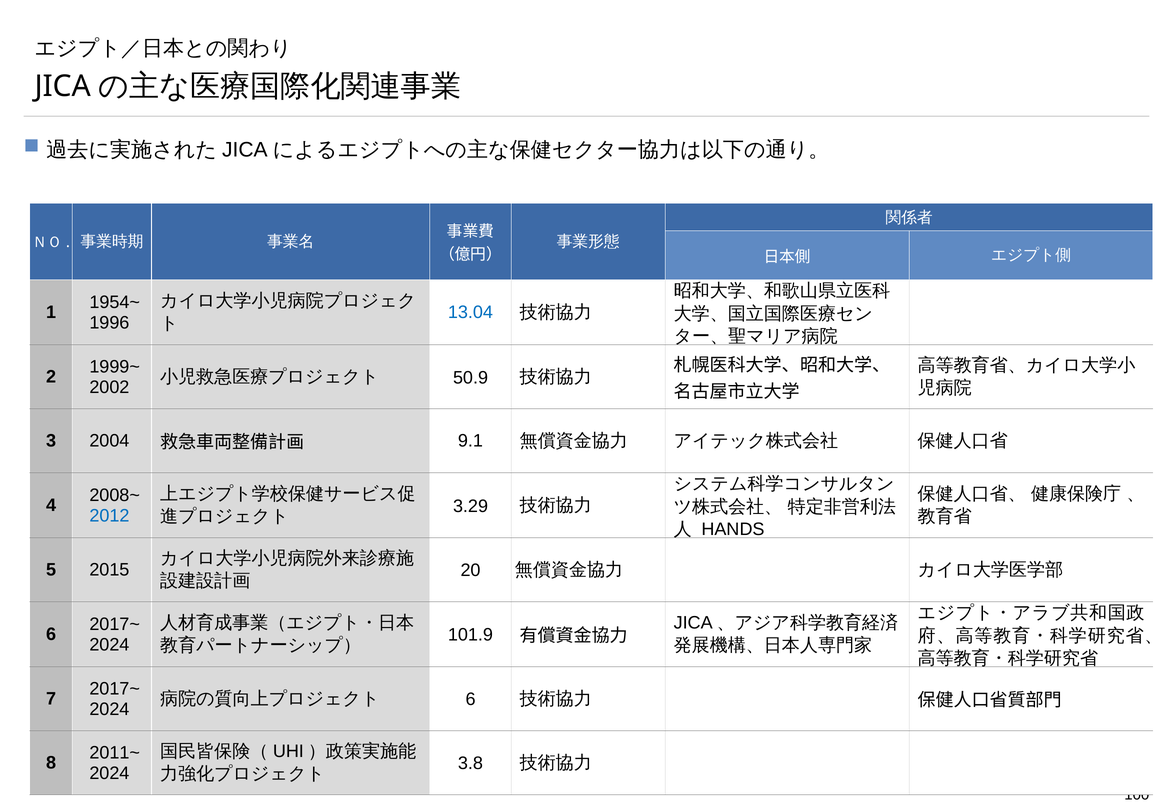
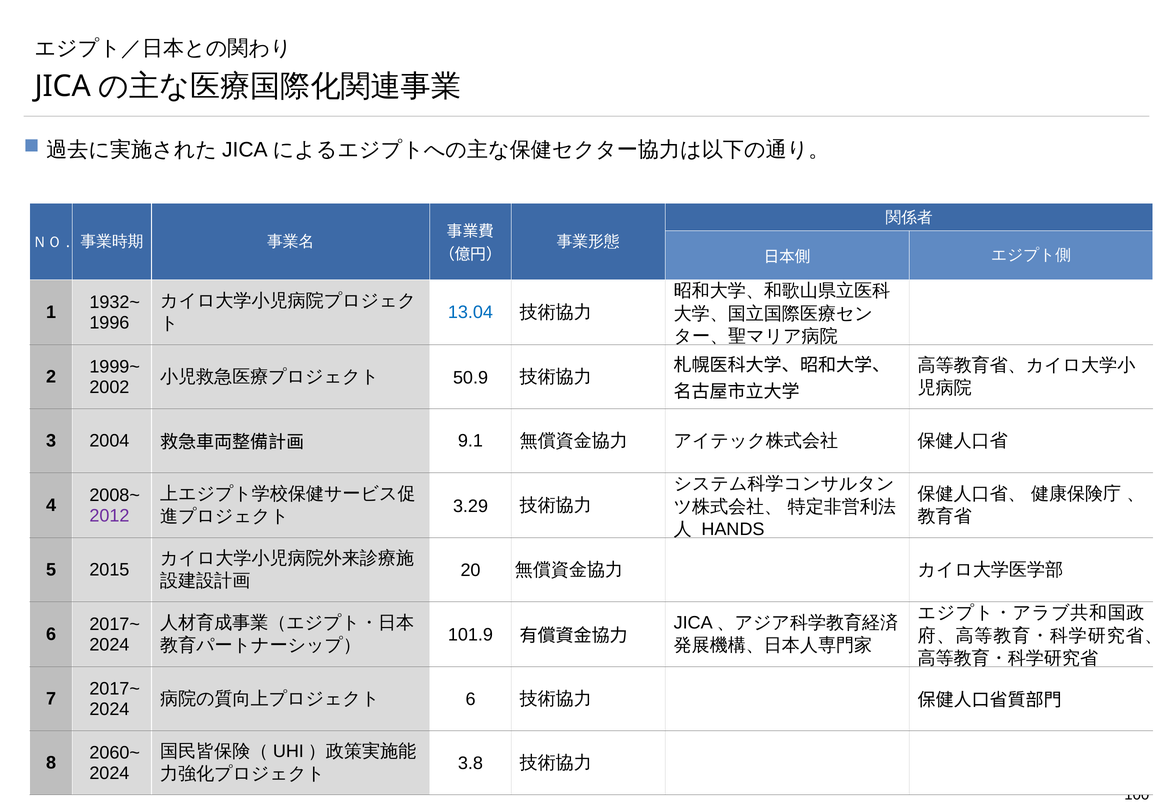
1954~: 1954~ -> 1932~
2012 colour: blue -> purple
2011~: 2011~ -> 2060~
